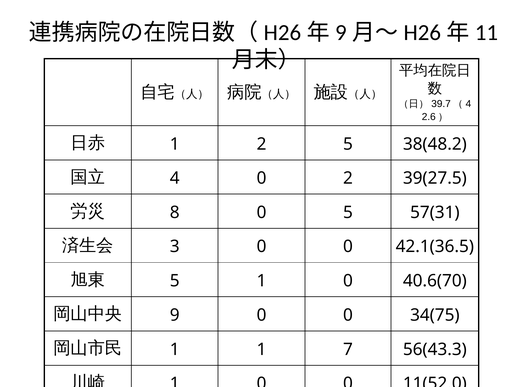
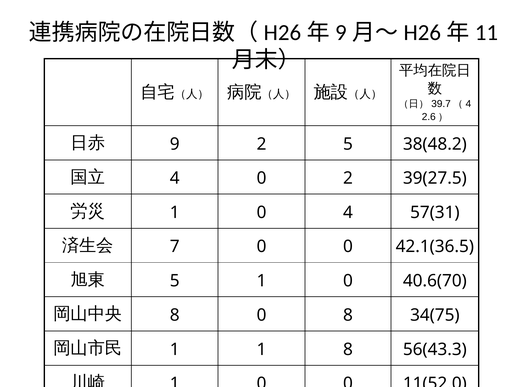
1 at (175, 144): 1 -> 9
8 at (175, 212): 8 -> 1
0 5: 5 -> 4
3: 3 -> 7
9 at (175, 314): 9 -> 8
0 at (348, 314): 0 -> 8
1 7: 7 -> 8
